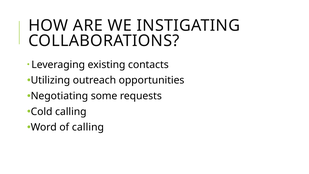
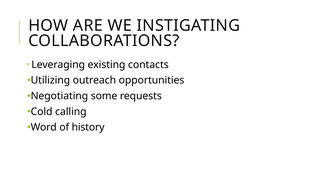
of calling: calling -> history
